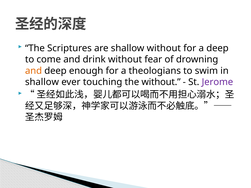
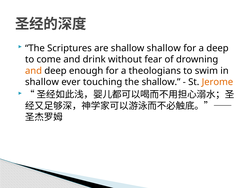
shallow without: without -> shallow
the without: without -> shallow
Jerome colour: purple -> orange
